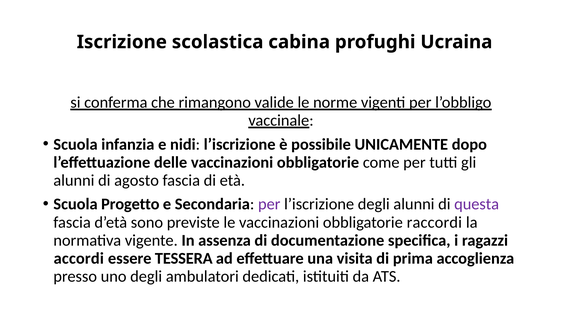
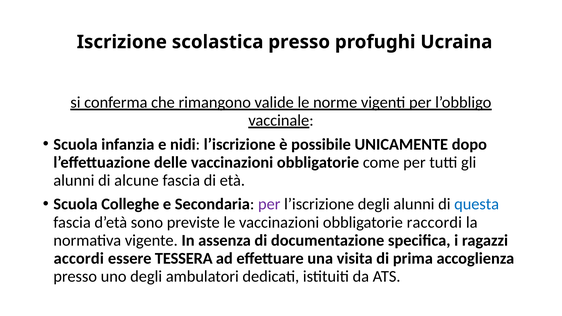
scolastica cabina: cabina -> presso
agosto: agosto -> alcune
Progetto: Progetto -> Colleghe
questa colour: purple -> blue
